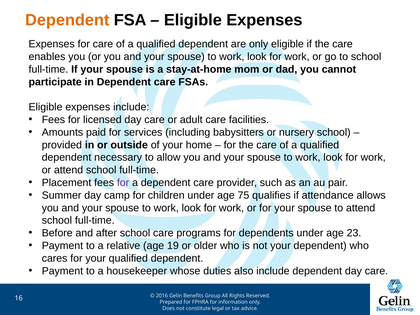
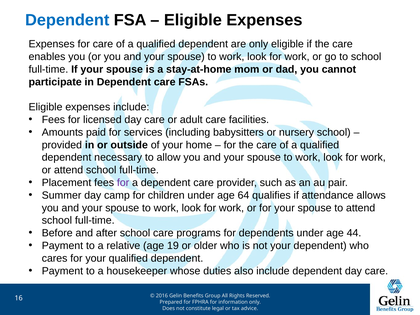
Dependent at (67, 20) colour: orange -> blue
75: 75 -> 64
23: 23 -> 44
